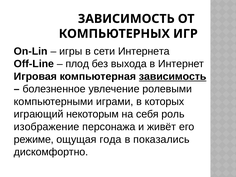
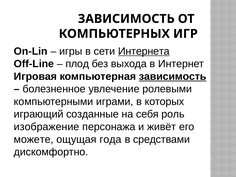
Интернета underline: none -> present
некоторым: некоторым -> созданные
режиме: режиме -> можете
показались: показались -> средствами
